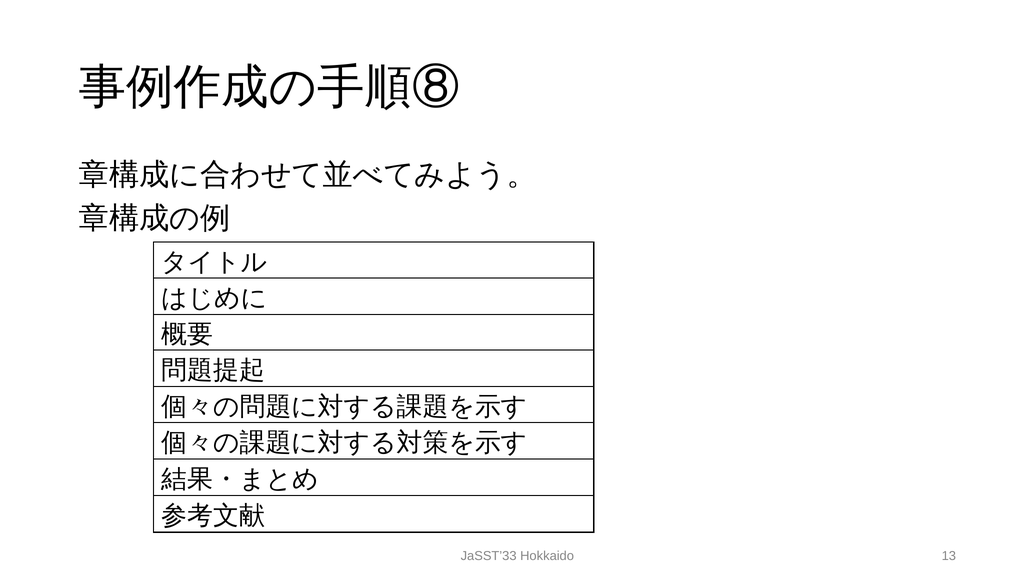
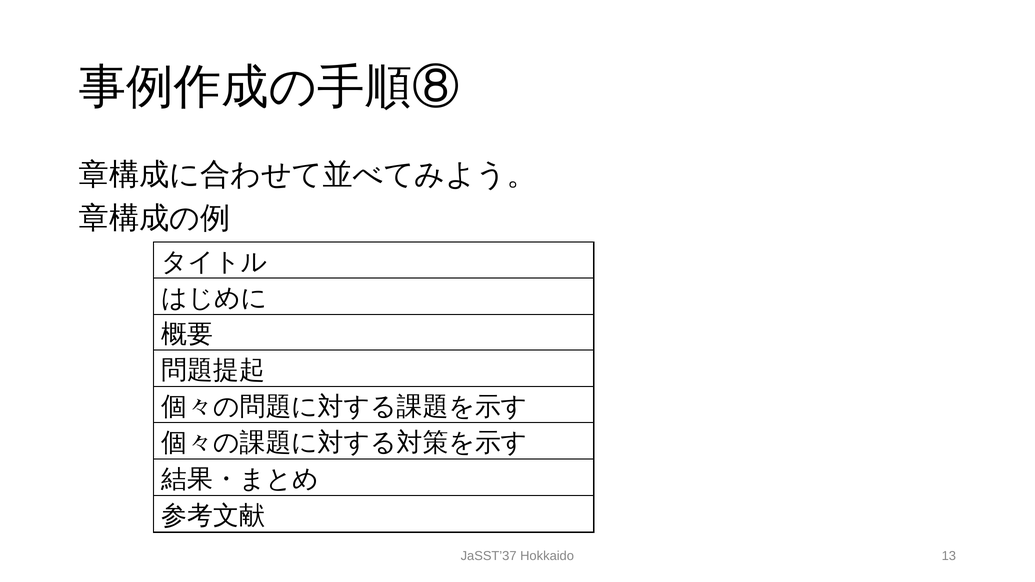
JaSST’33: JaSST’33 -> JaSST’37
